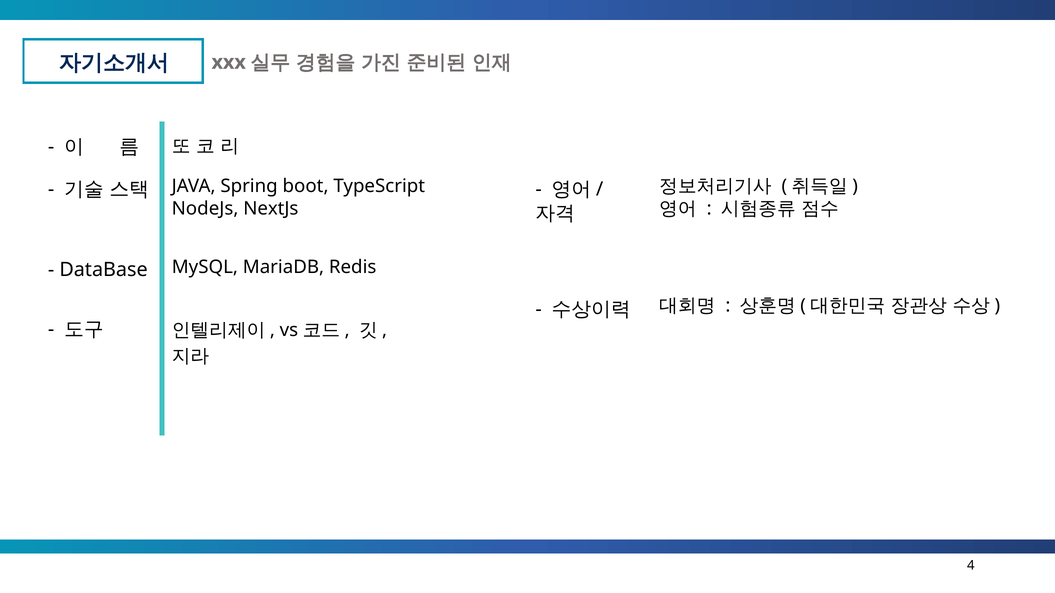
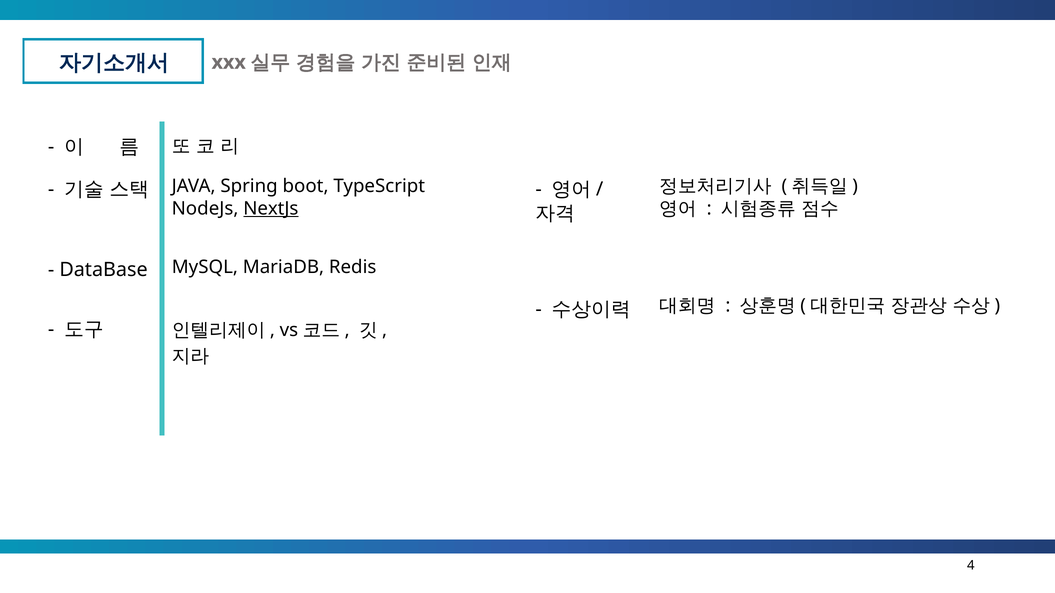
NextJs underline: none -> present
